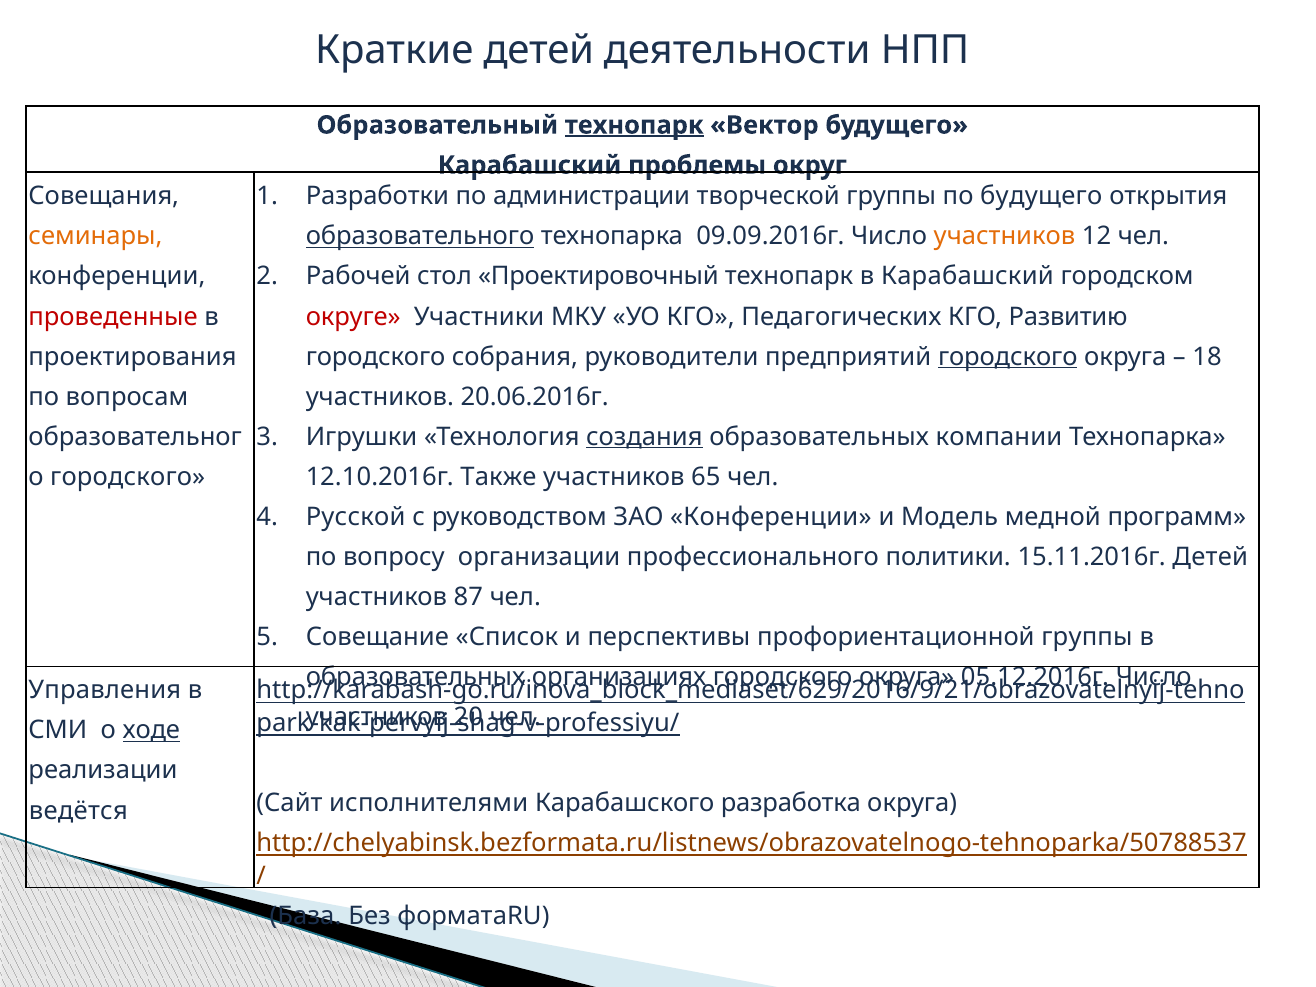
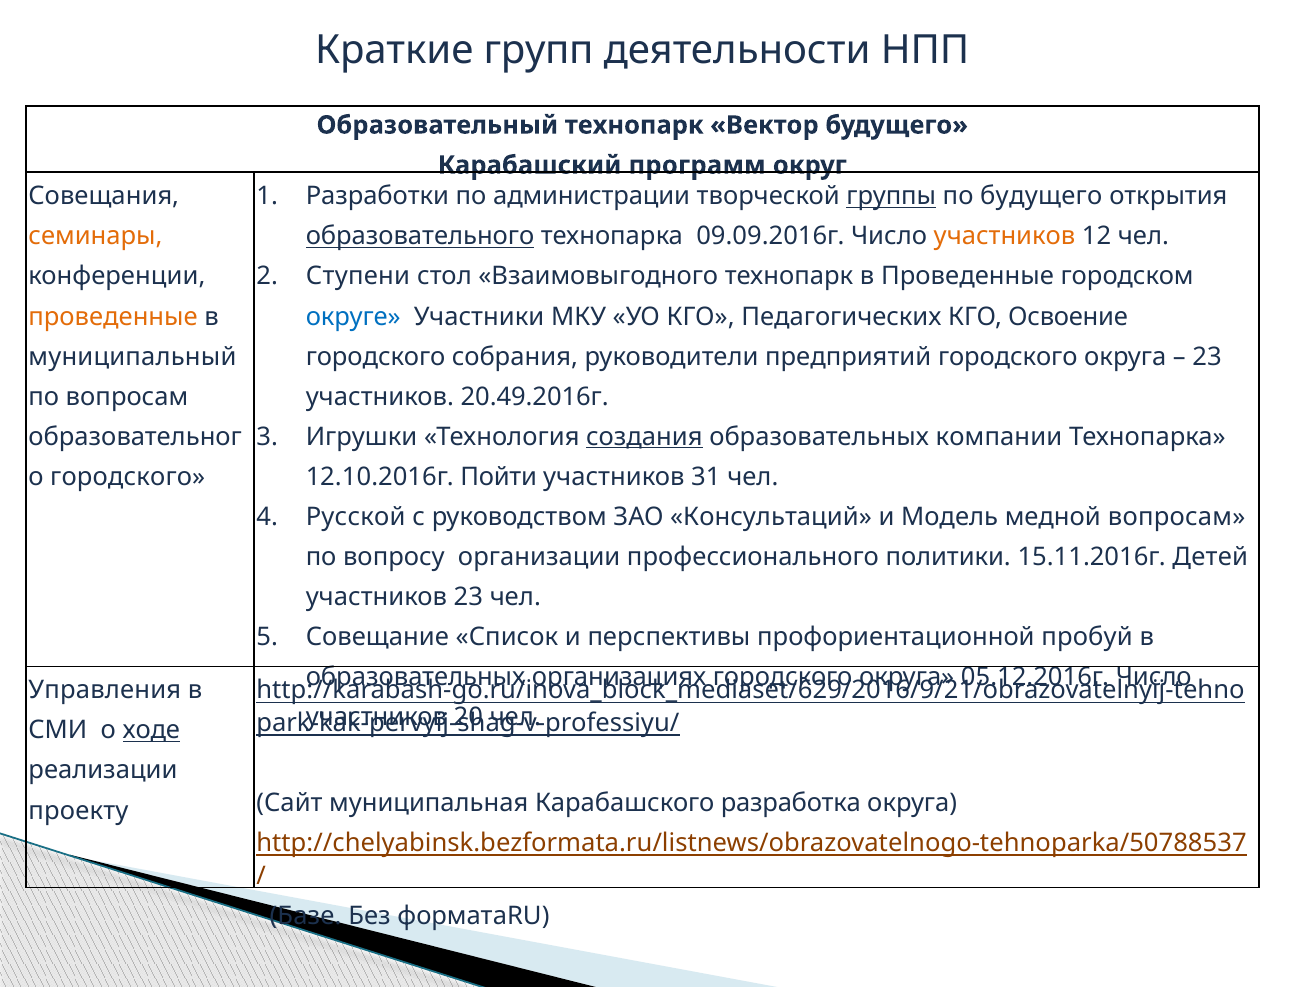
Краткие детей: детей -> групп
технопарк at (634, 125) underline: present -> none
проблемы: проблемы -> программ
группы at (891, 196) underline: none -> present
Рабочей: Рабочей -> Ступени
Проектировочный: Проектировочный -> Взаимовыгодного
в Карабашский: Карабашский -> Проведенные
проведенные at (113, 317) colour: red -> orange
округе colour: red -> blue
Развитию: Развитию -> Освоение
проектирования: проектирования -> муниципальный
городского at (1008, 357) underline: present -> none
18 at (1207, 357): 18 -> 23
20.06.2016г: 20.06.2016г -> 20.49.2016г
Также: Также -> Пойти
65: 65 -> 31
ЗАО Конференции: Конференции -> Консультаций
медной программ: программ -> вопросам
участников 87: 87 -> 23
профориентационной группы: группы -> пробуй
исполнителями: исполнителями -> муниципальная
ведётся: ведётся -> проекту
База: База -> Базе
